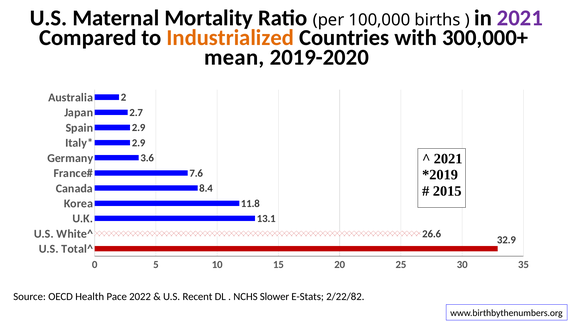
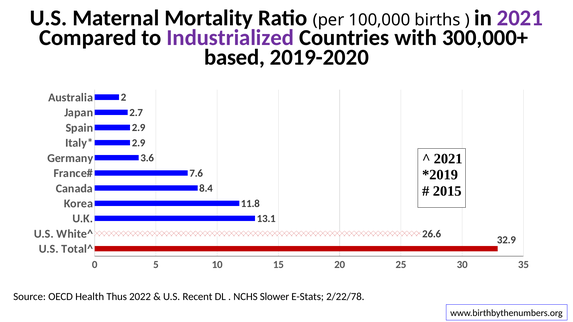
Industrialized colour: orange -> purple
mean: mean -> based
Pace: Pace -> Thus
2/22/82: 2/22/82 -> 2/22/78
